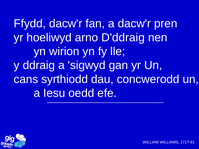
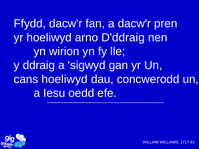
cans syrthiodd: syrthiodd -> hoeliwyd
